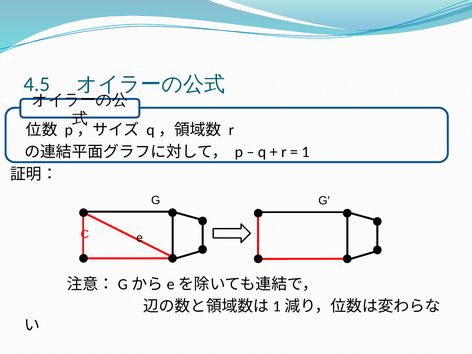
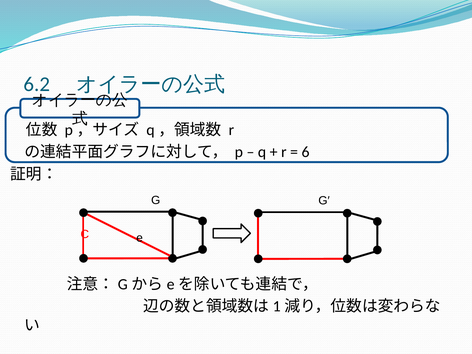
4.5: 4.5 -> 6.2
1: 1 -> 6
